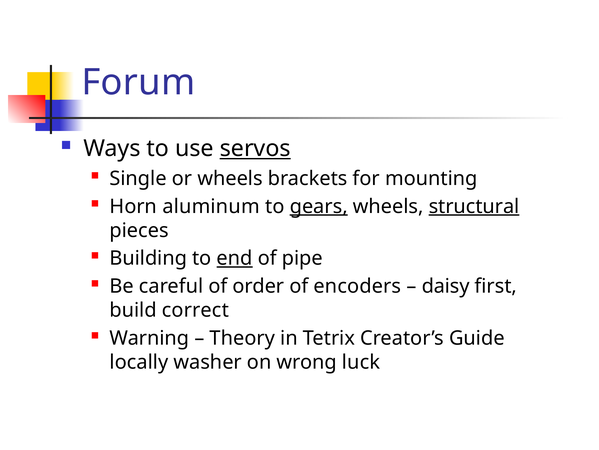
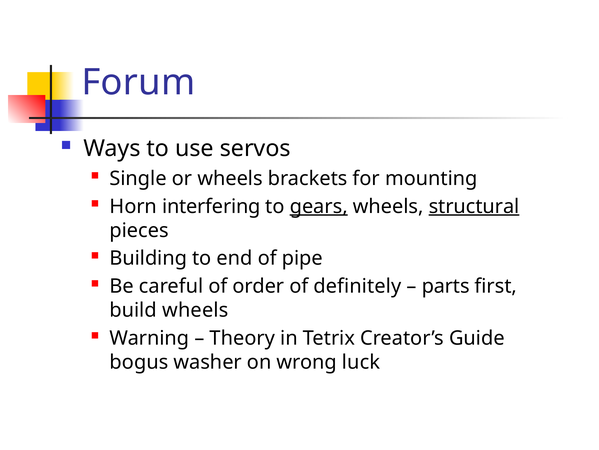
servos underline: present -> none
aluminum: aluminum -> interfering
end underline: present -> none
encoders: encoders -> definitely
daisy: daisy -> parts
build correct: correct -> wheels
locally: locally -> bogus
